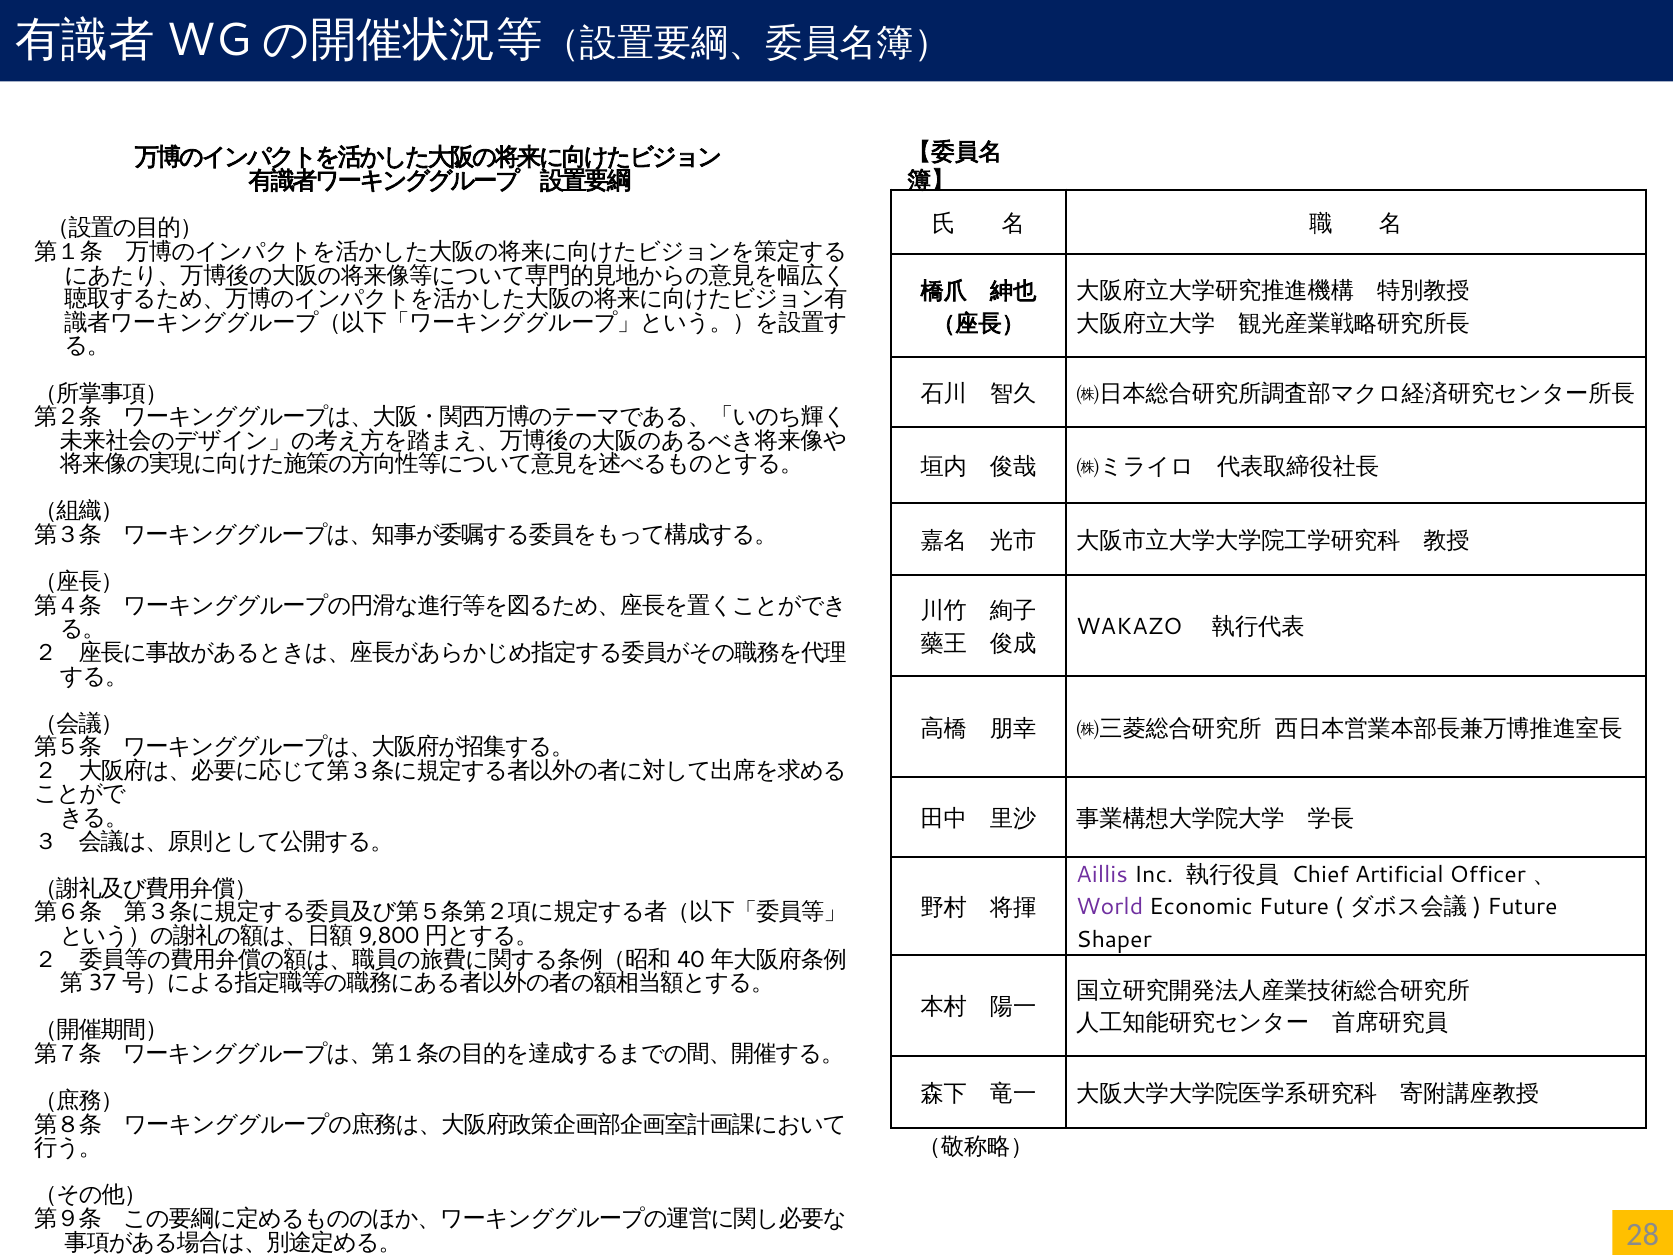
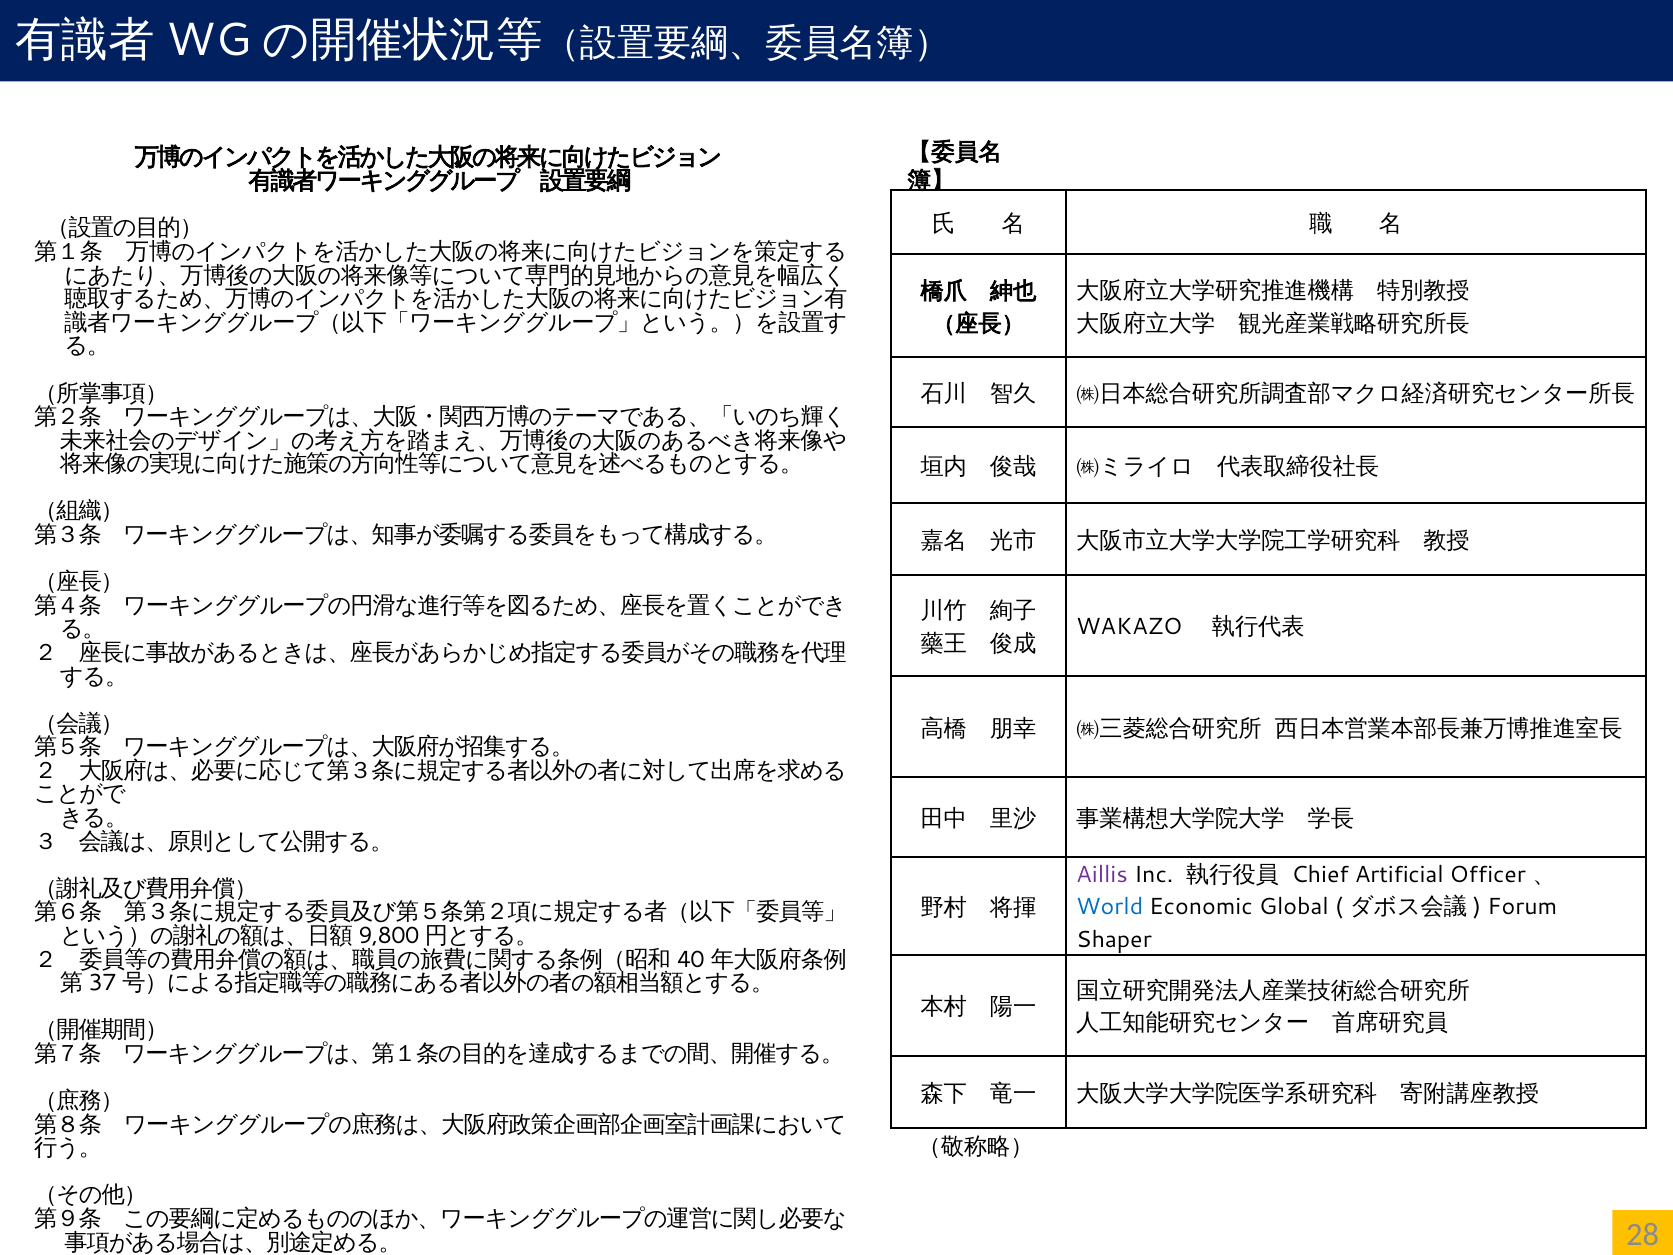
World colour: purple -> blue
Economic Future: Future -> Global
Future at (1522, 907): Future -> Forum
